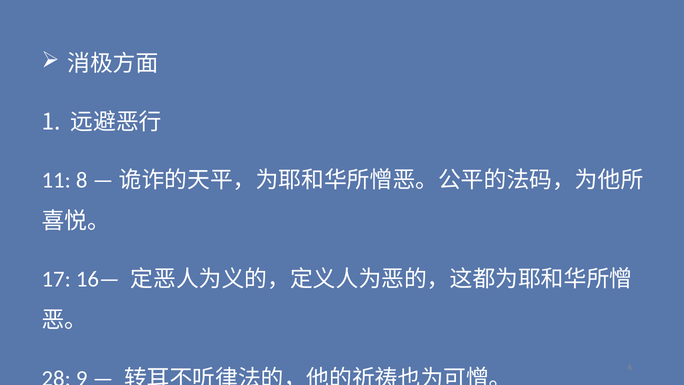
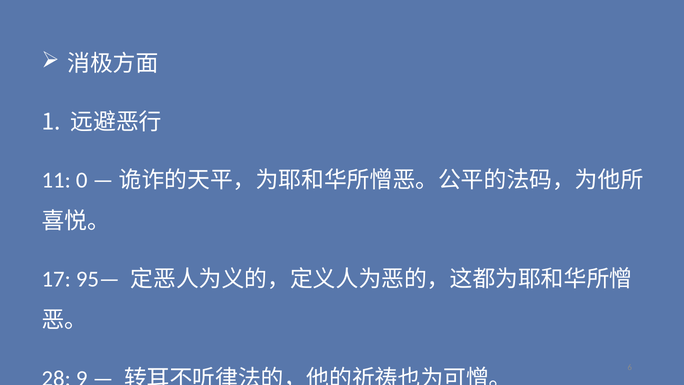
8: 8 -> 0
16—: 16— -> 95—
